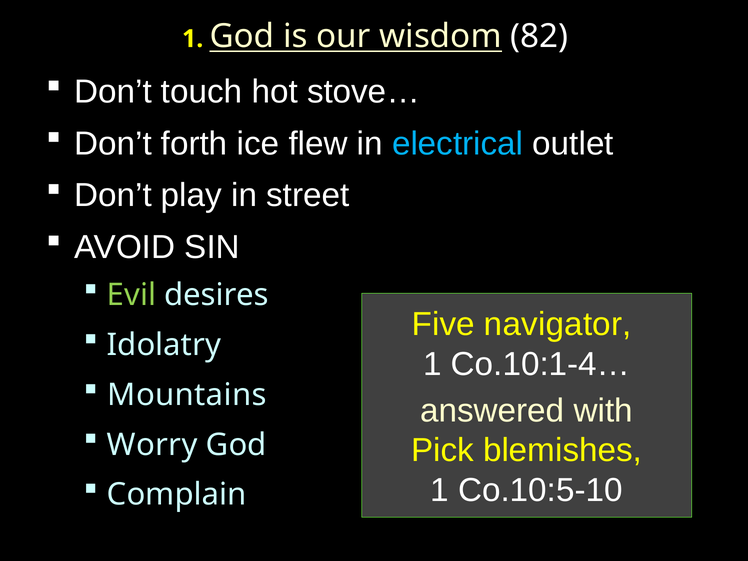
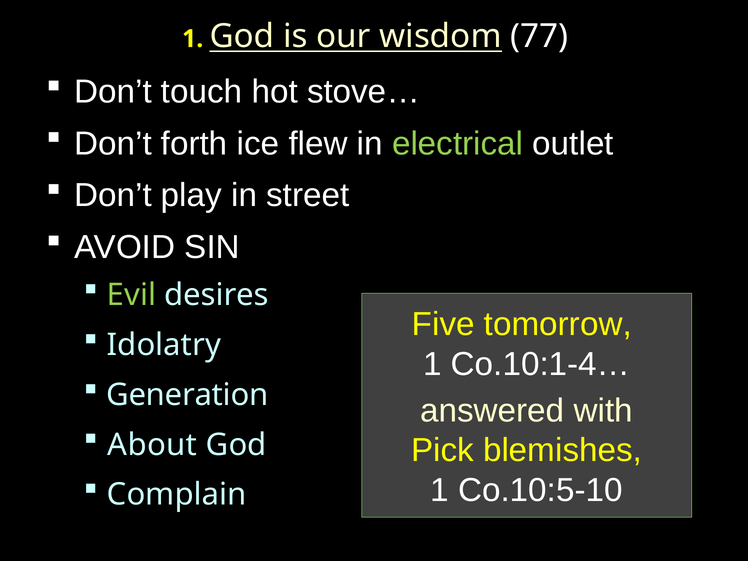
82: 82 -> 77
electrical colour: light blue -> light green
navigator: navigator -> tomorrow
Mountains: Mountains -> Generation
Worry: Worry -> About
